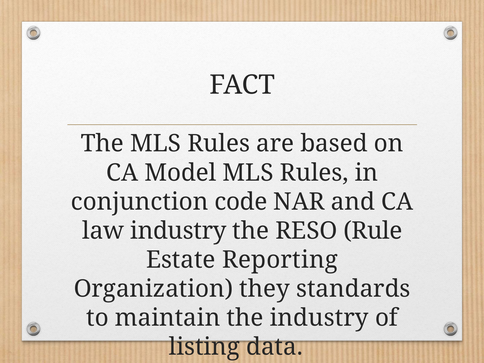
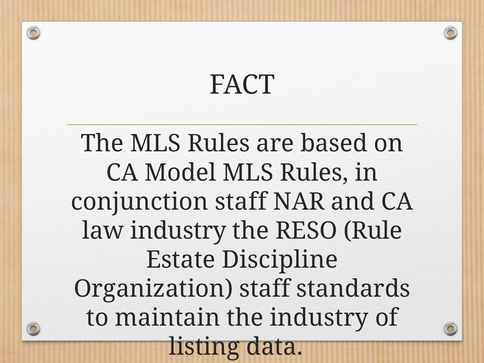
conjunction code: code -> staff
Reporting: Reporting -> Discipline
Organization they: they -> staff
